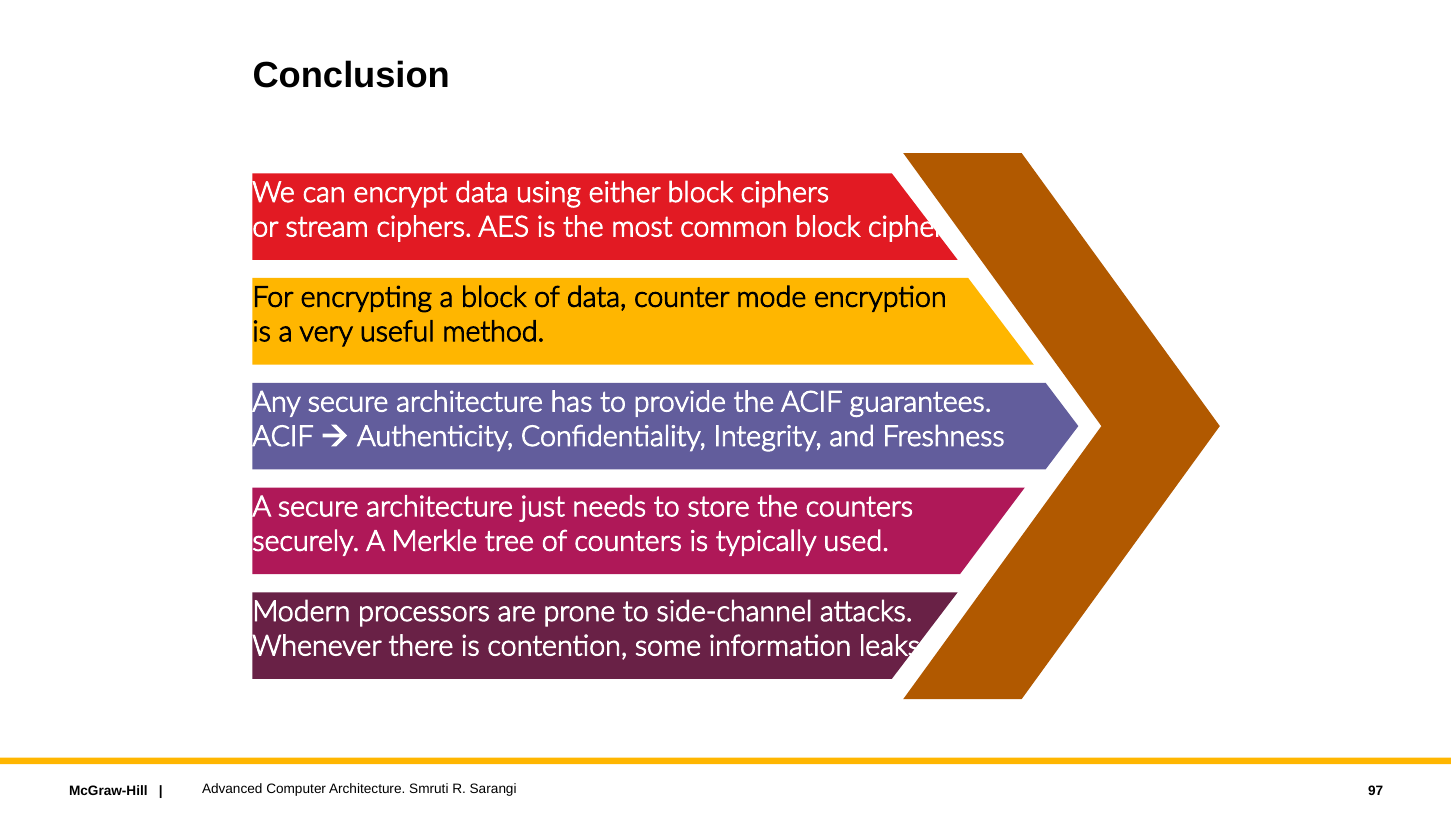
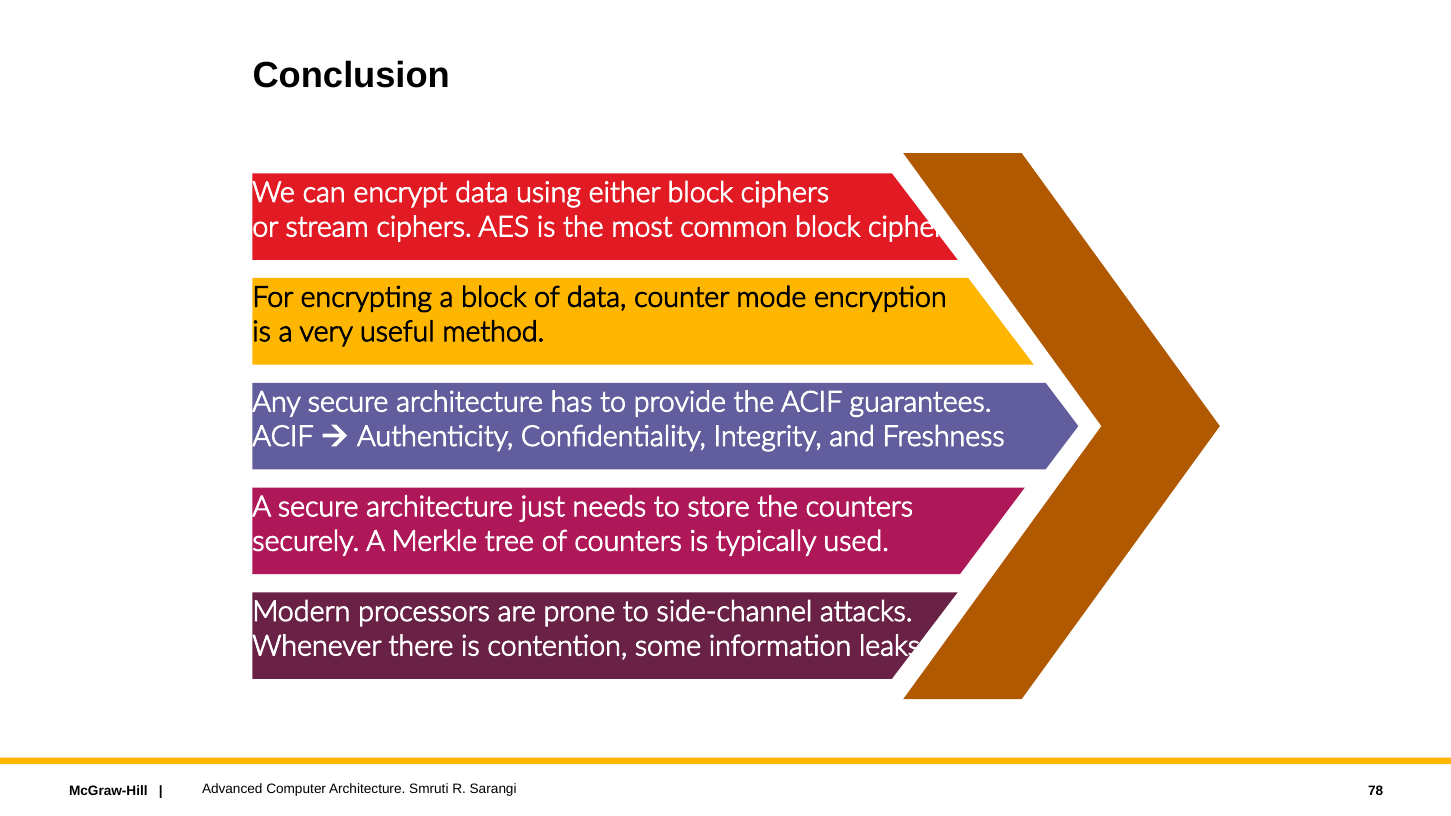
97: 97 -> 78
